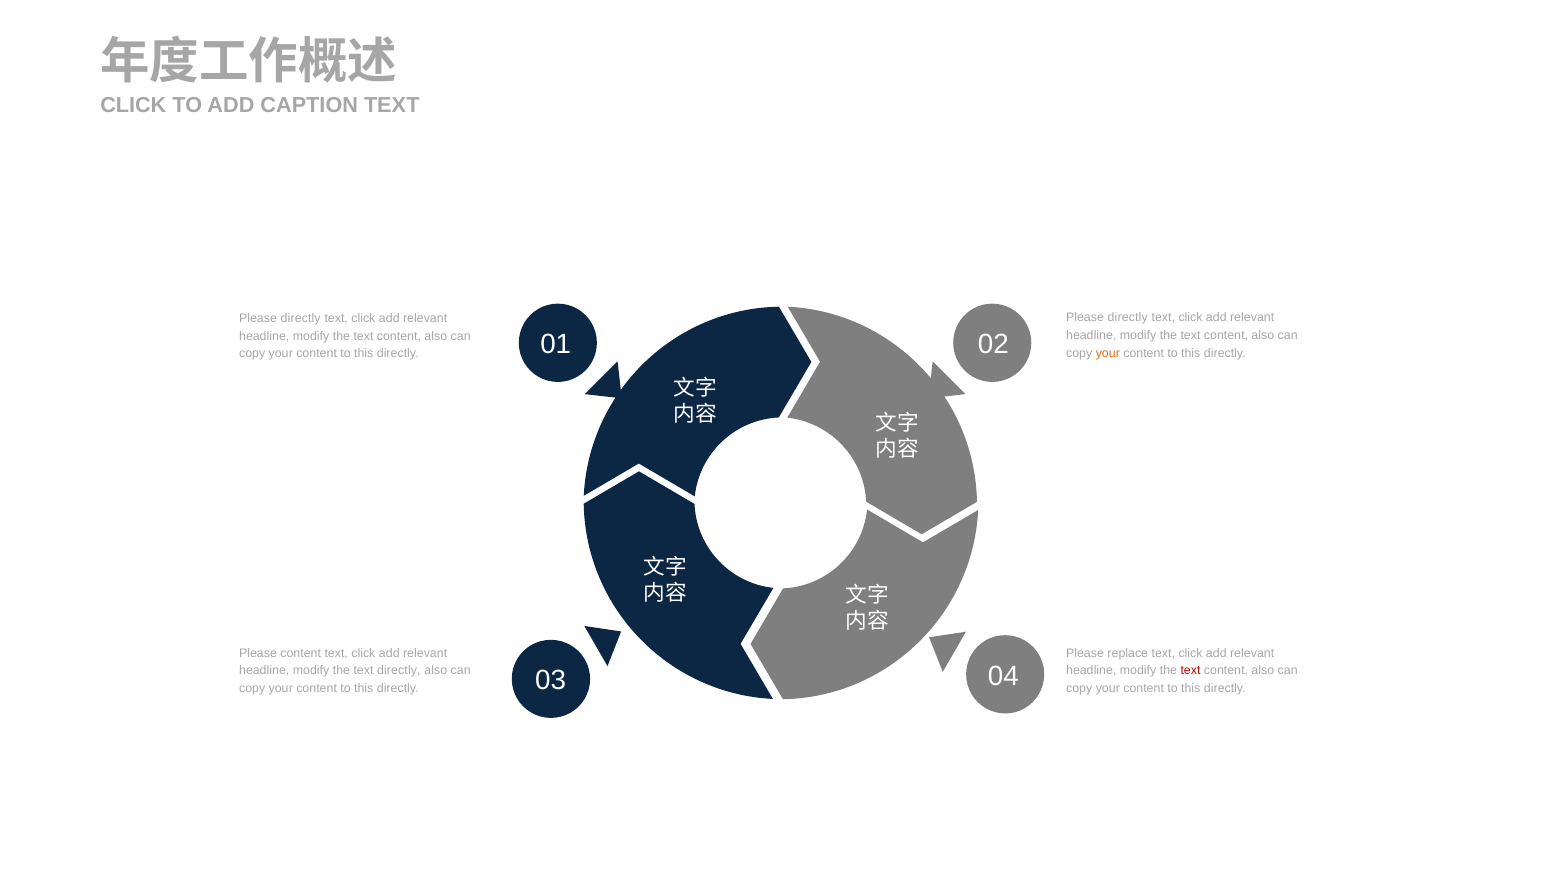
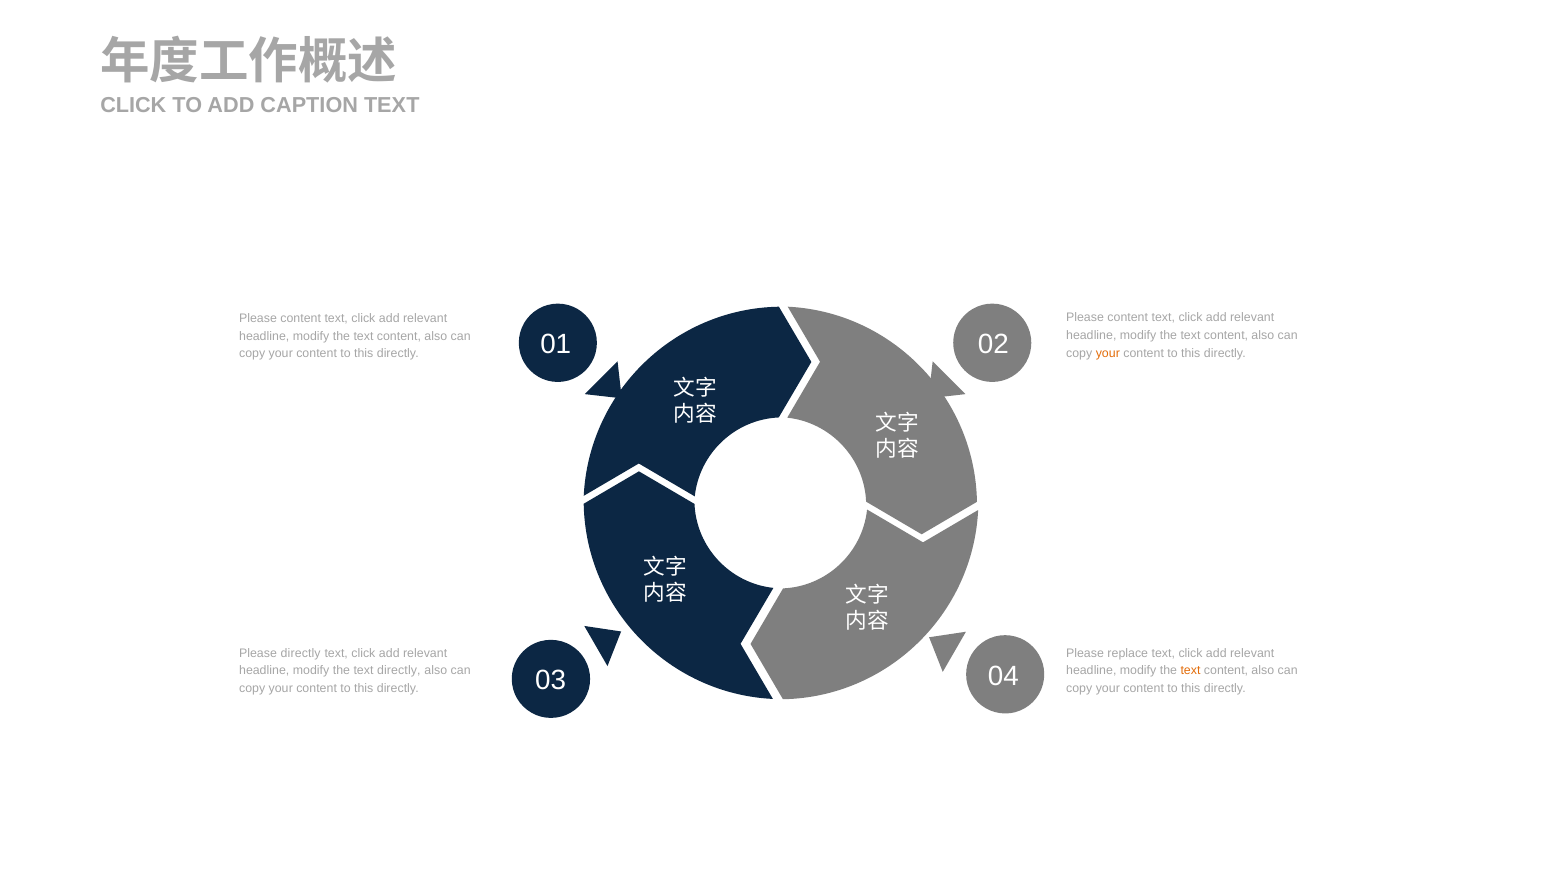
directly at (1128, 318): directly -> content
directly at (301, 318): directly -> content
Please content: content -> directly
text at (1191, 671) colour: red -> orange
